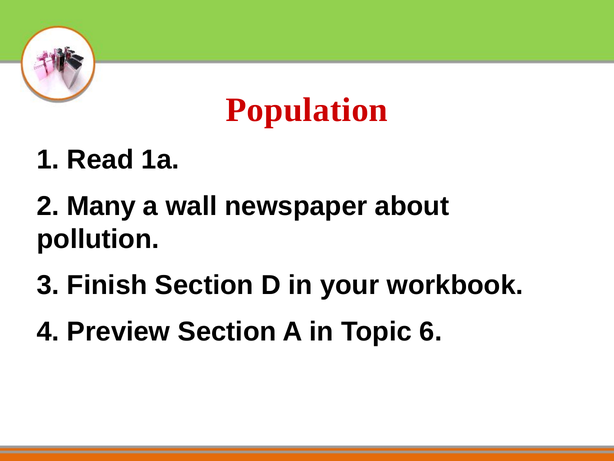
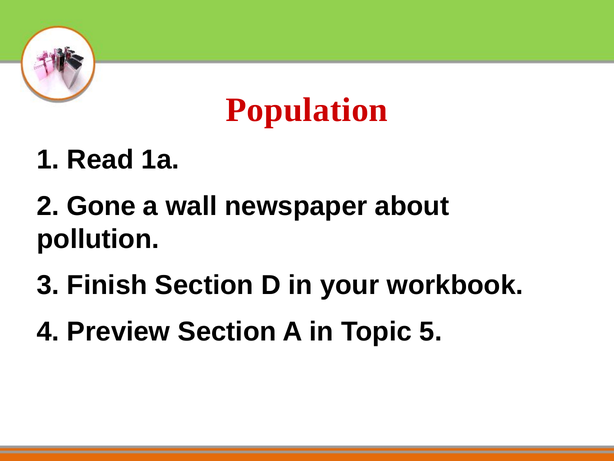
Many: Many -> Gone
6: 6 -> 5
